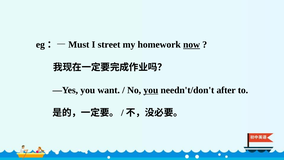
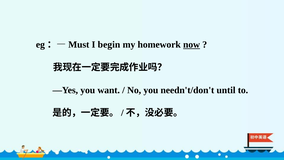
street: street -> begin
you at (151, 90) underline: present -> none
after: after -> until
